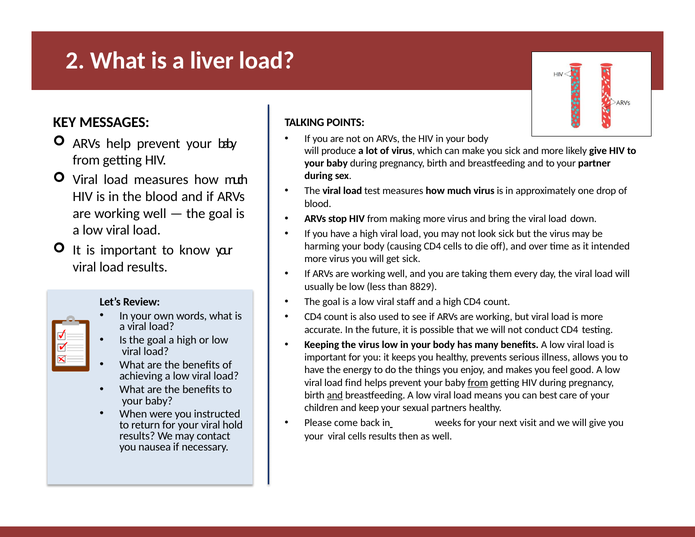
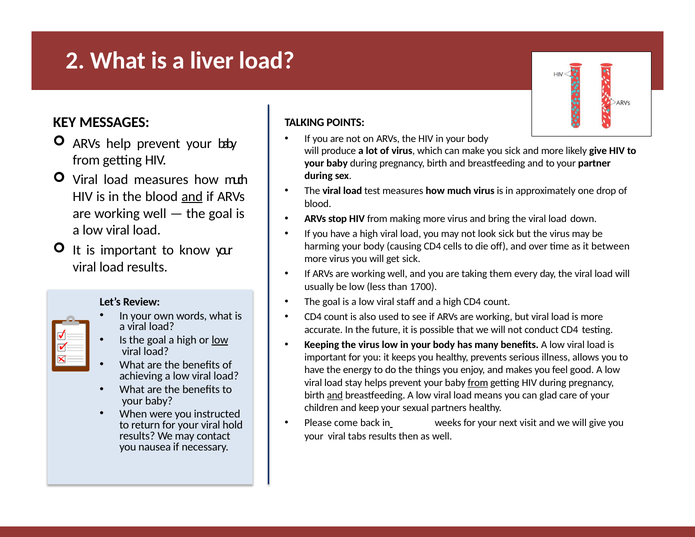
and at (192, 197) underline: none -> present
intended: intended -> between
8829: 8829 -> 1700
low at (220, 340) underline: none -> present
find: find -> stay
best: best -> glad
viral cells: cells -> tabs
